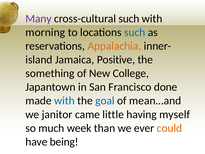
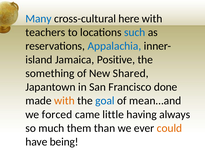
Many colour: purple -> blue
cross-cultural such: such -> here
morning: morning -> teachers
Appalachia colour: orange -> blue
College: College -> Shared
with at (64, 101) colour: blue -> orange
janitor: janitor -> forced
myself: myself -> always
week: week -> them
